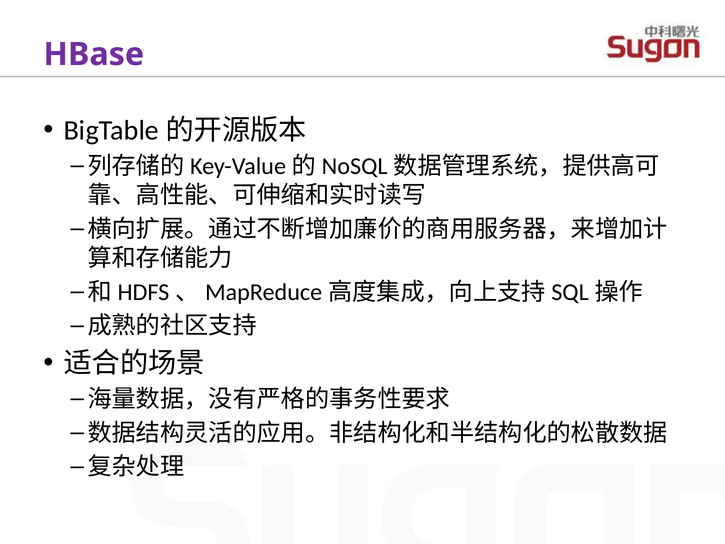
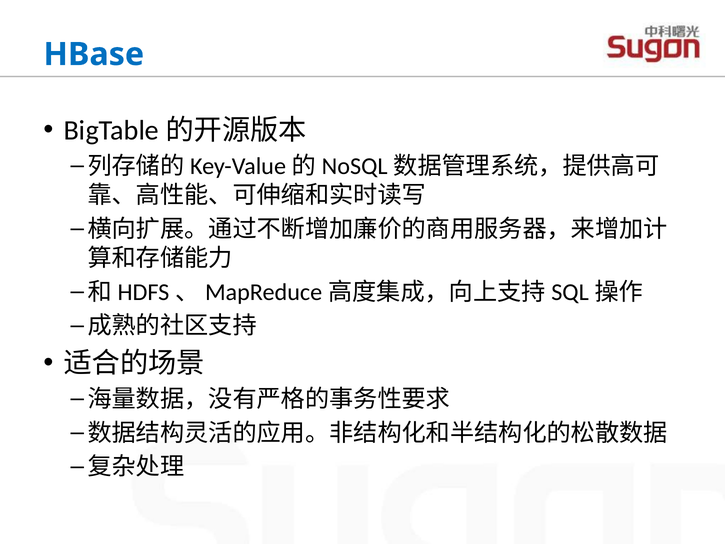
HBase colour: purple -> blue
